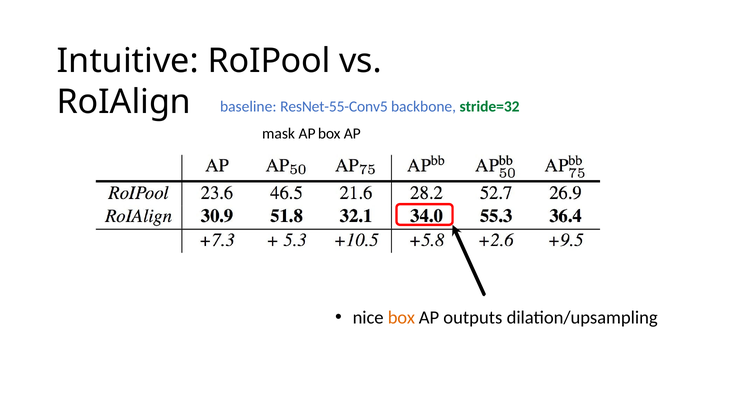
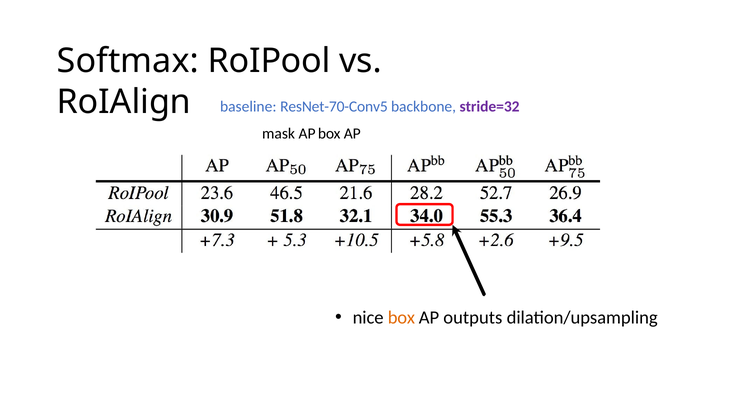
Intuitive: Intuitive -> Softmax
ResNet-55-Conv5: ResNet-55-Conv5 -> ResNet-70-Conv5
stride=32 colour: green -> purple
